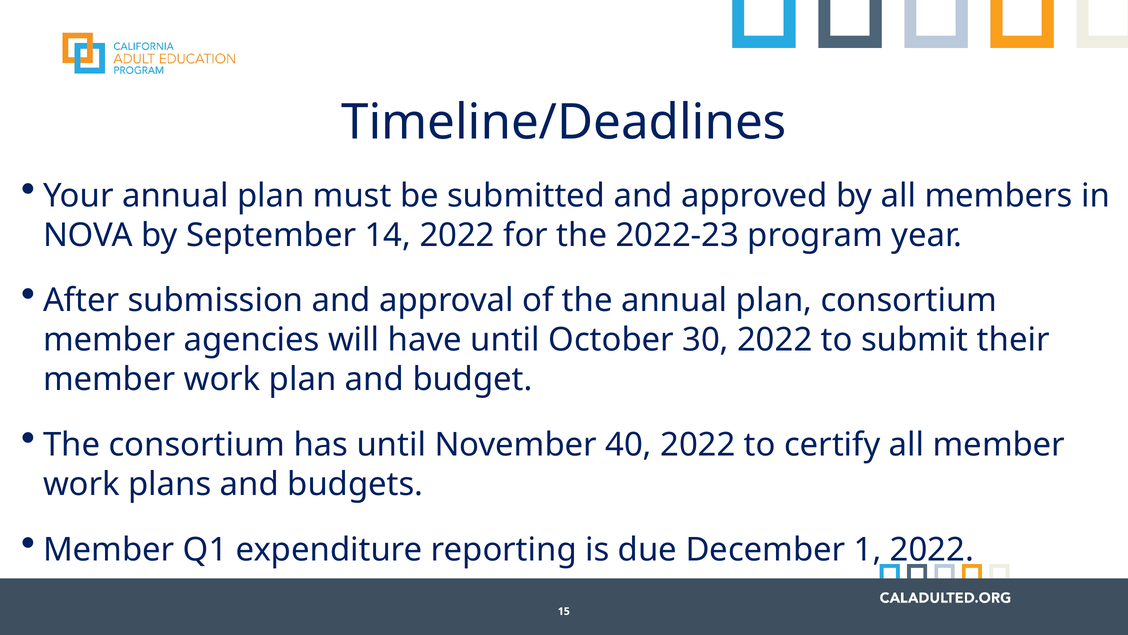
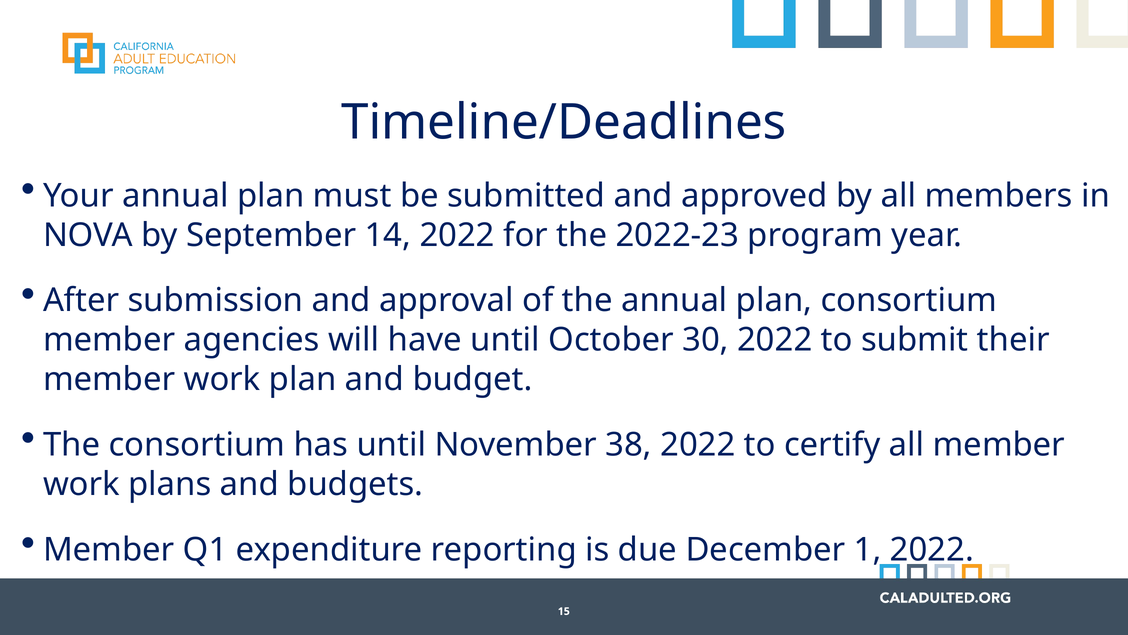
40: 40 -> 38
